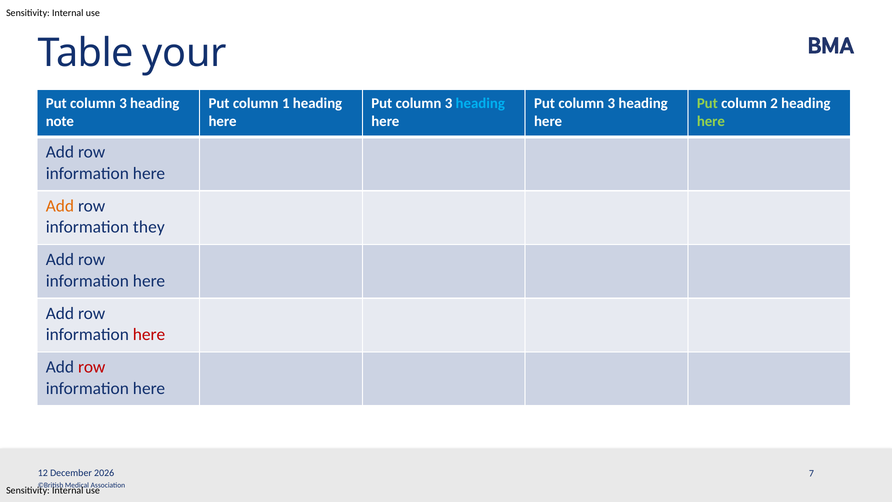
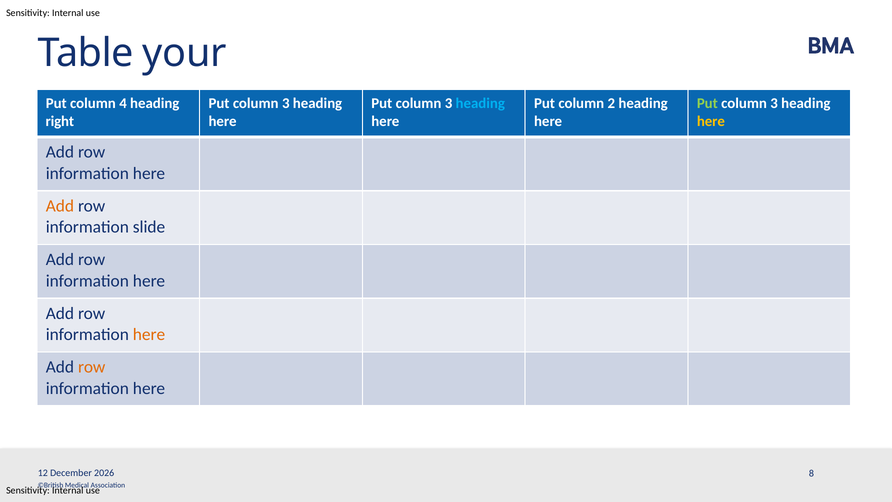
3 at (123, 103): 3 -> 4
1 at (286, 103): 1 -> 3
3 at (611, 103): 3 -> 2
2 at (774, 103): 2 -> 3
note: note -> right
here at (711, 121) colour: light green -> yellow
they: they -> slide
here at (149, 334) colour: red -> orange
row at (92, 367) colour: red -> orange
7: 7 -> 8
